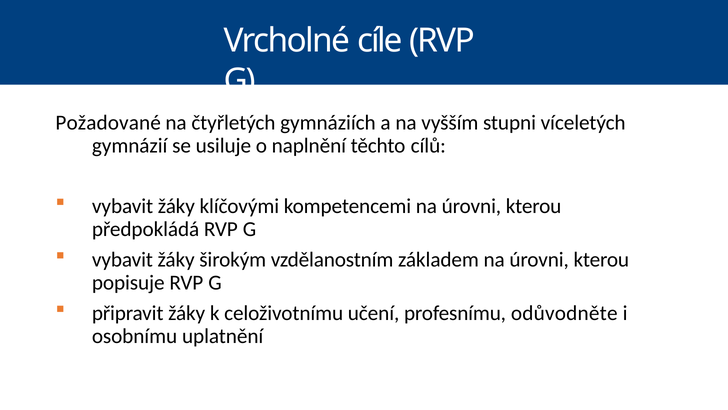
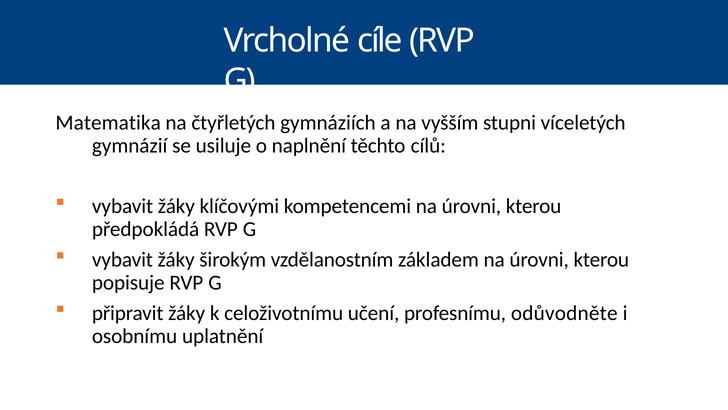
Požadované: Požadované -> Matematika
